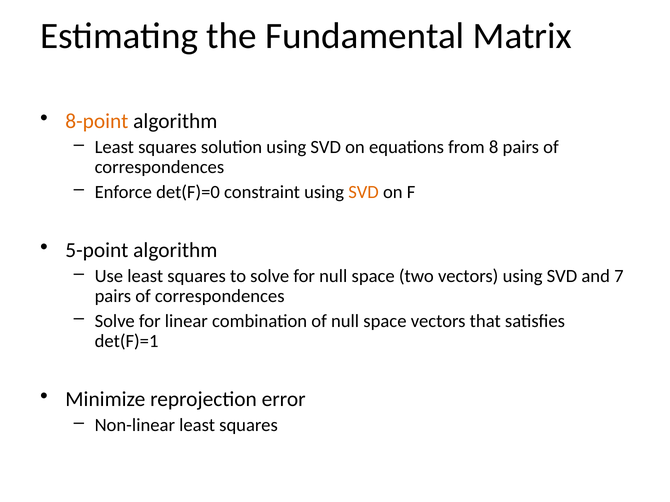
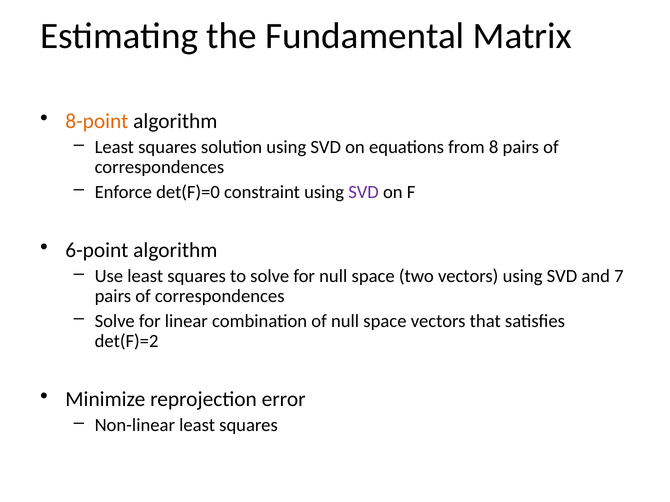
SVD at (364, 192) colour: orange -> purple
5-point: 5-point -> 6-point
det(F)=1: det(F)=1 -> det(F)=2
